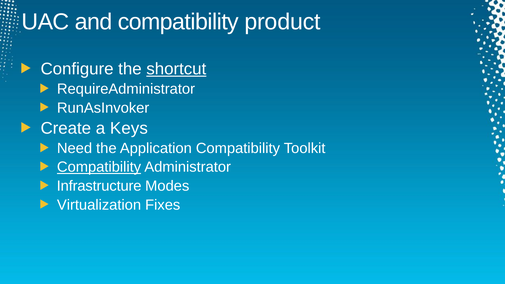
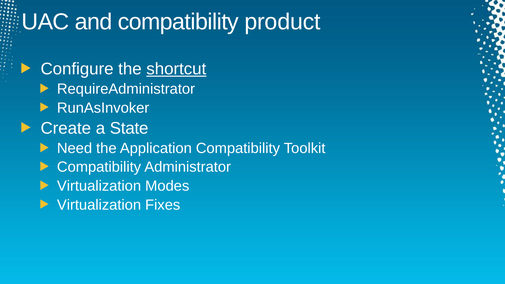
Keys: Keys -> State
Compatibility at (99, 167) underline: present -> none
Infrastructure at (99, 186): Infrastructure -> Virtualization
